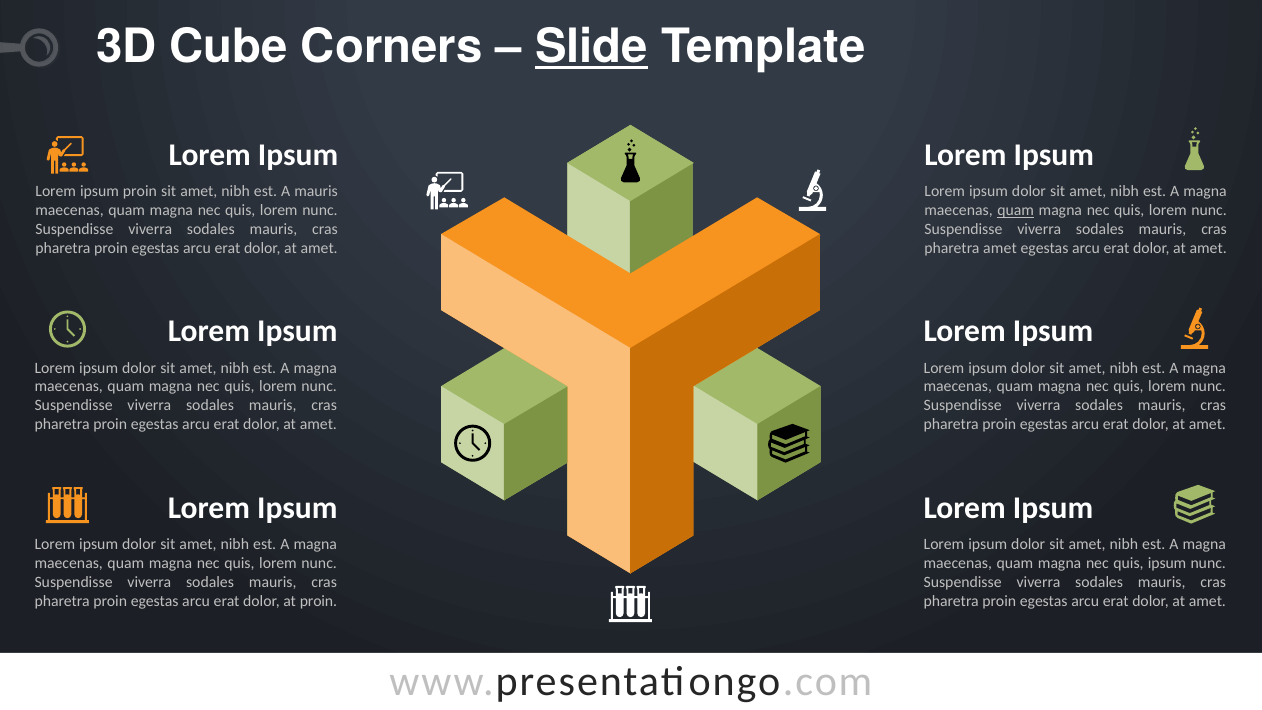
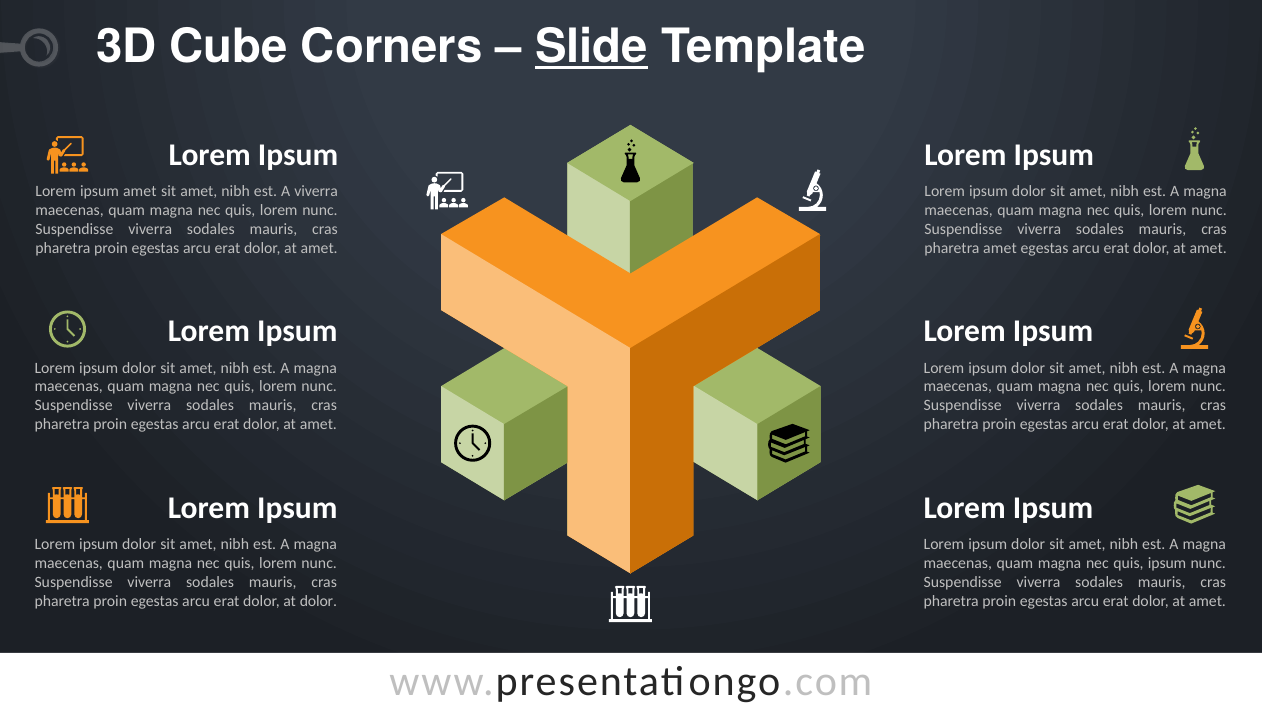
ipsum proin: proin -> amet
A mauris: mauris -> viverra
quam at (1016, 210) underline: present -> none
at proin: proin -> dolor
